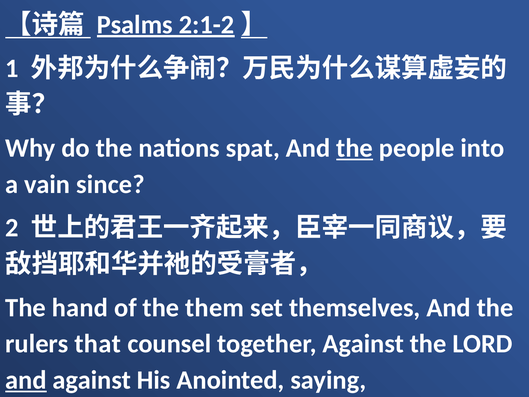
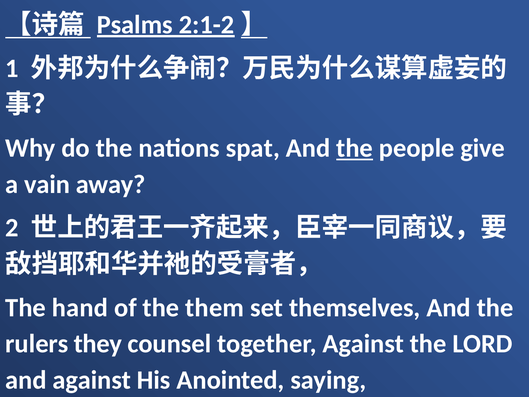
into: into -> give
since: since -> away
that: that -> they
and at (26, 380) underline: present -> none
